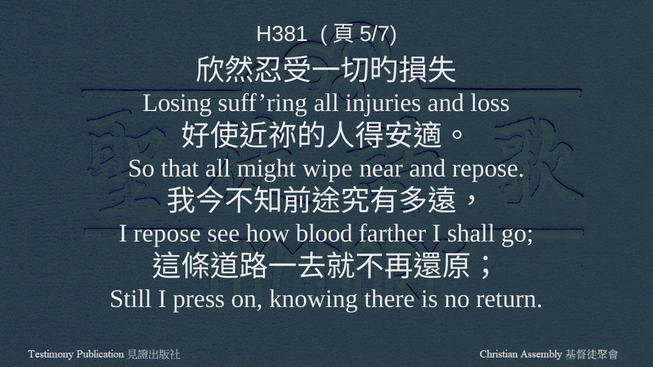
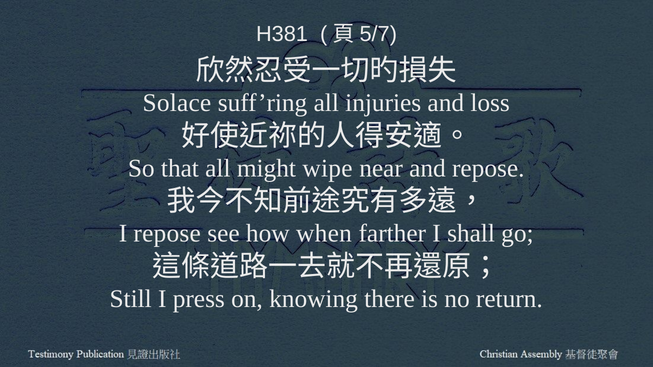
Losing: Losing -> Solace
blood: blood -> when
